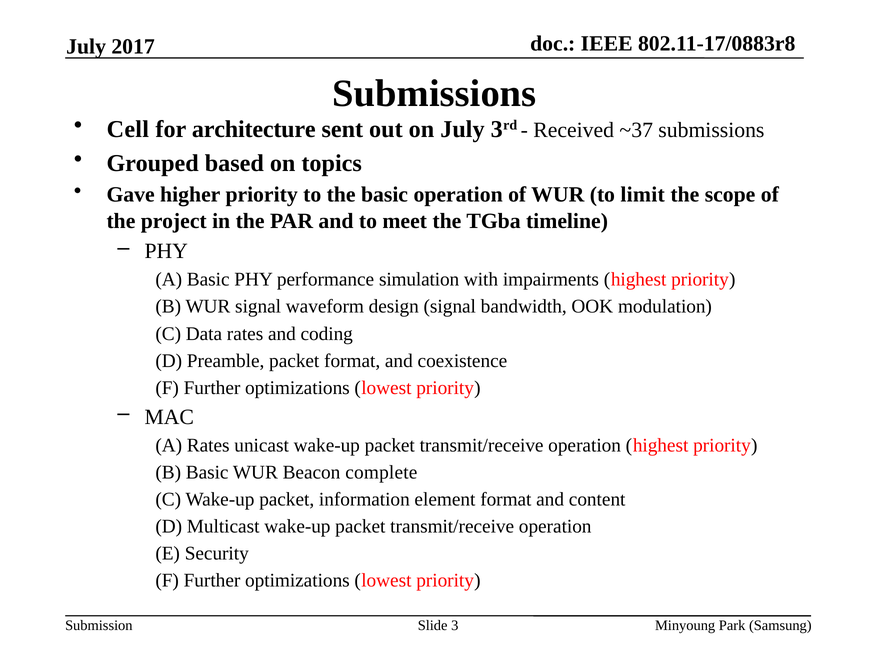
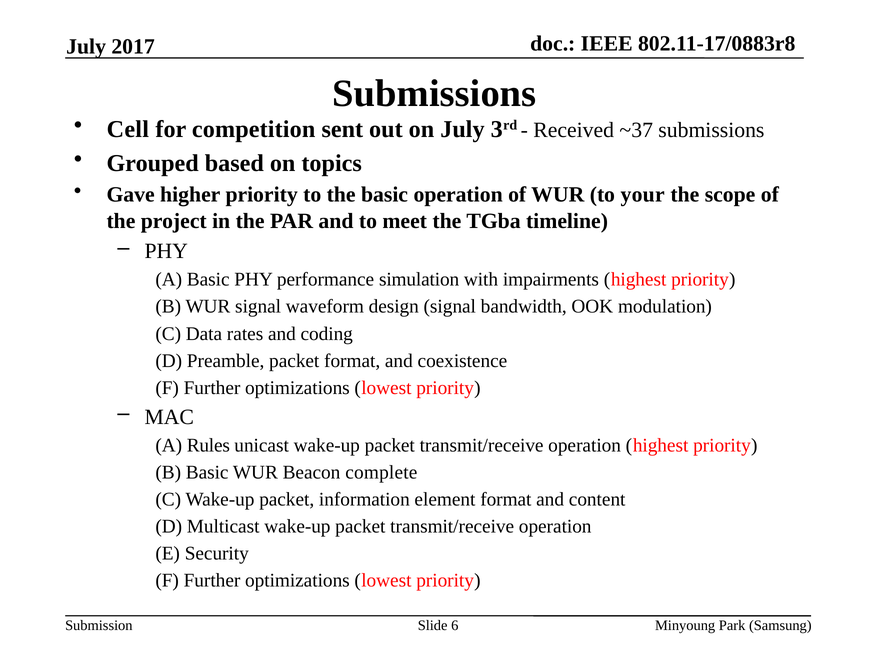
architecture: architecture -> competition
limit: limit -> your
A Rates: Rates -> Rules
3: 3 -> 6
